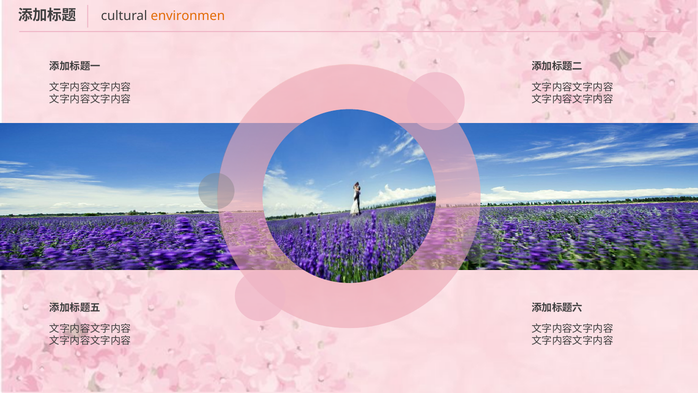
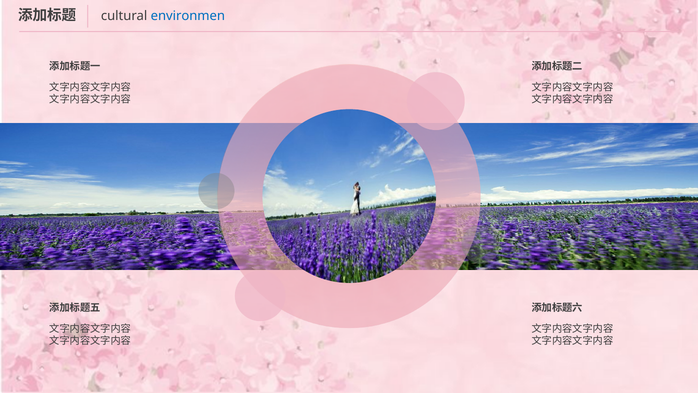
environmen colour: orange -> blue
